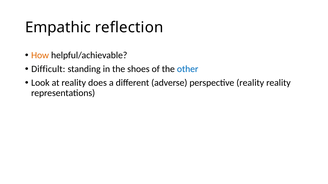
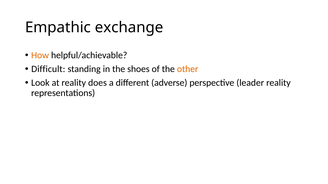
reflection: reflection -> exchange
other colour: blue -> orange
perspective reality: reality -> leader
